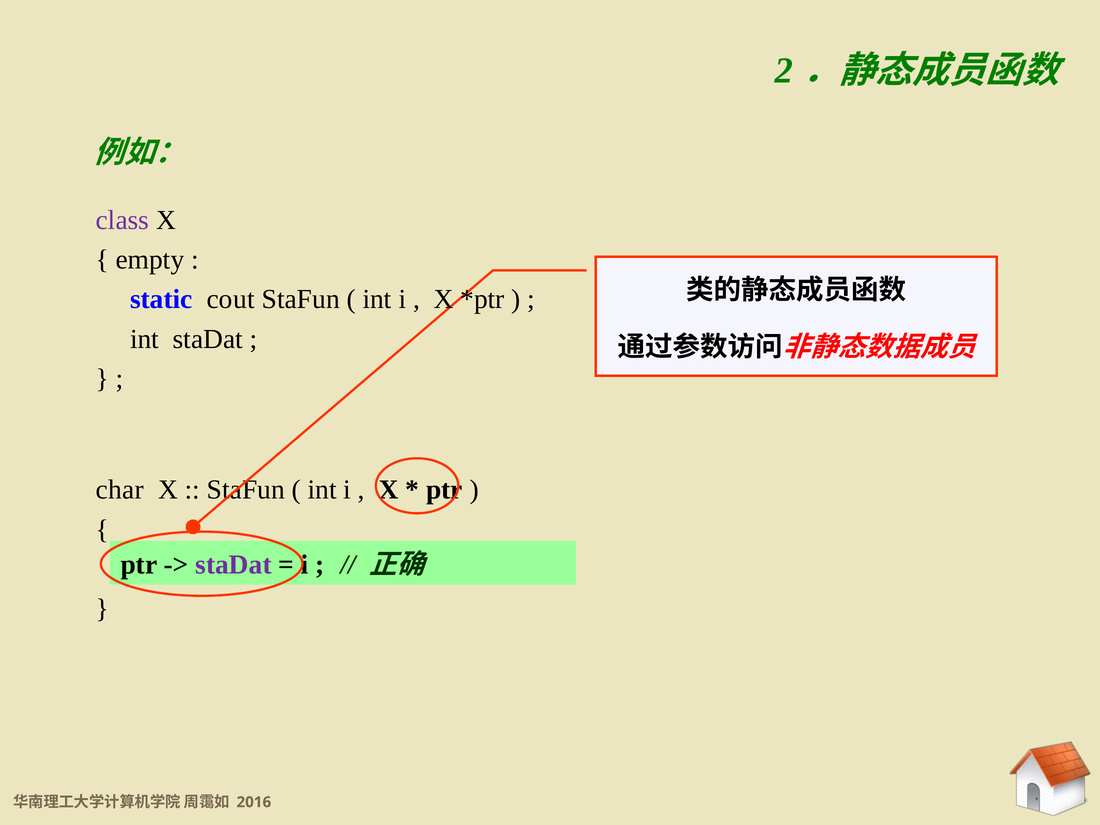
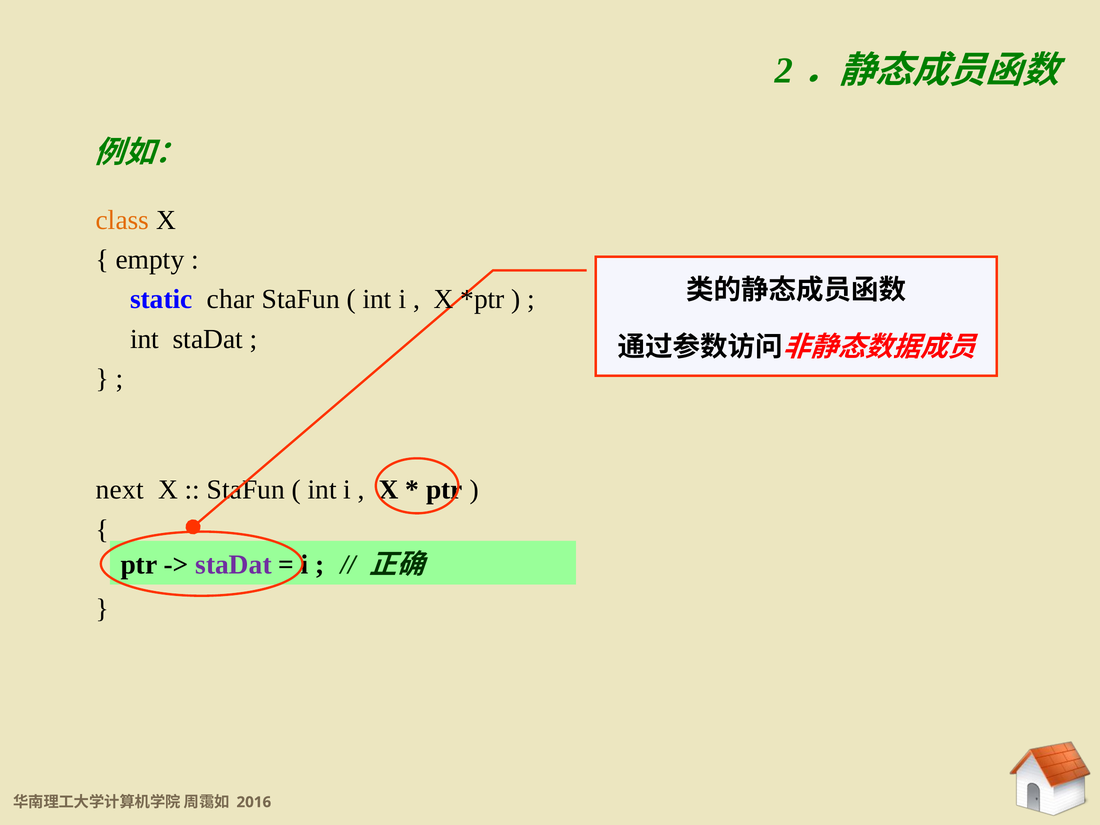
class colour: purple -> orange
cout: cout -> char
char: char -> next
